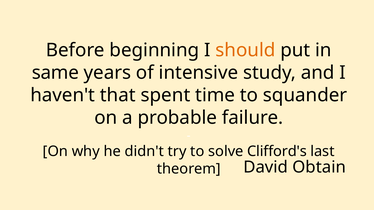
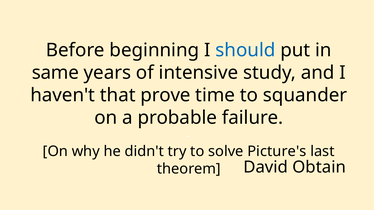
should colour: orange -> blue
spent: spent -> prove
Clifford's: Clifford's -> Picture's
